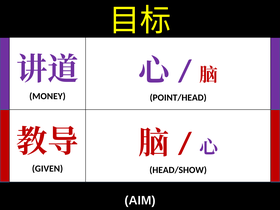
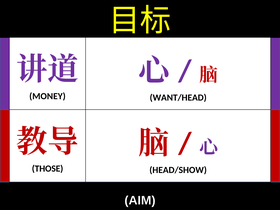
POINT/HEAD: POINT/HEAD -> WANT/HEAD
GIVEN: GIVEN -> THOSE
